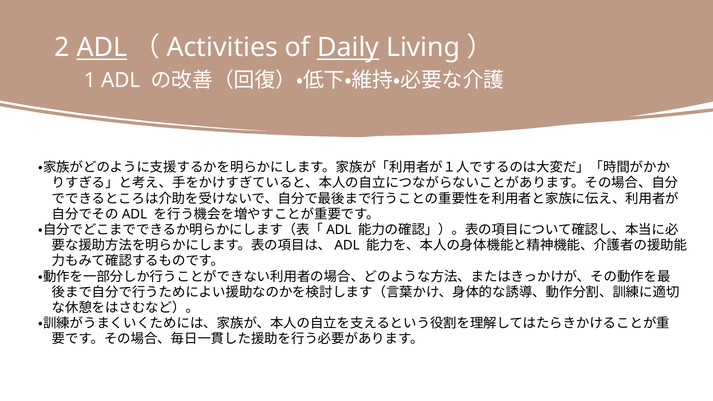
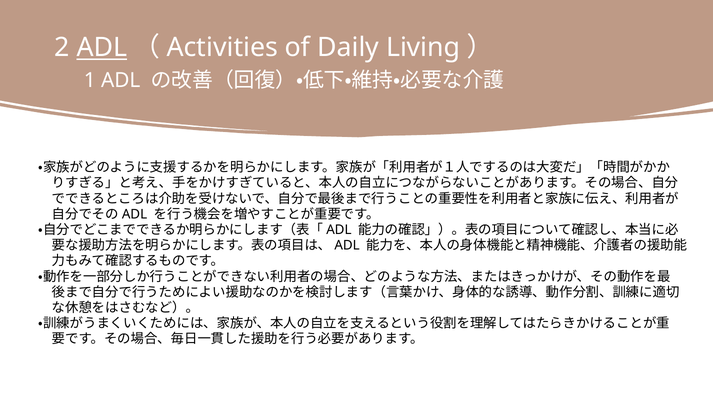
Daily underline: present -> none
